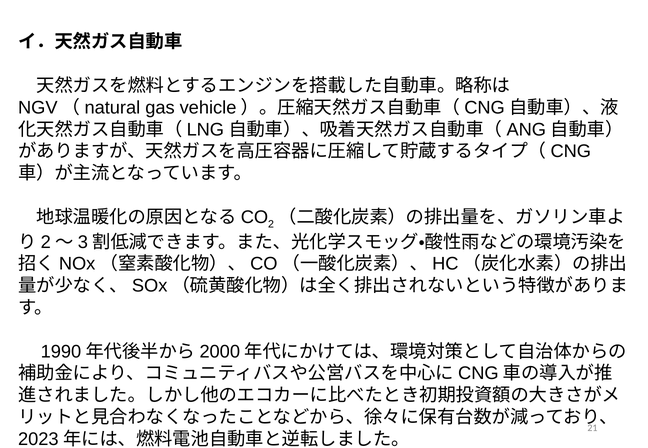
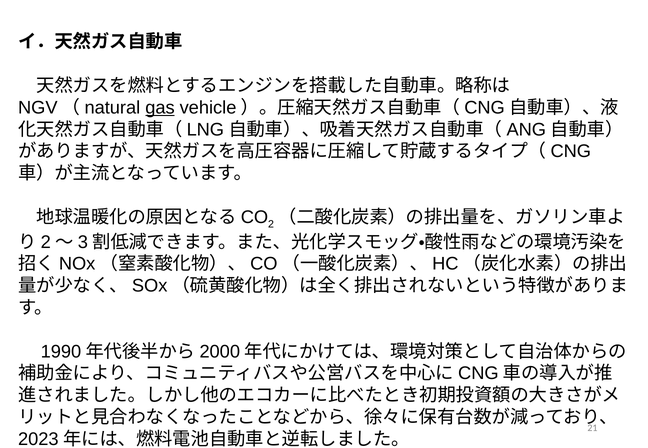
gas underline: none -> present
